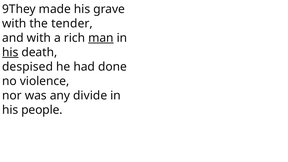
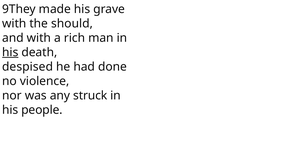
tender: tender -> should
man underline: present -> none
divide: divide -> struck
